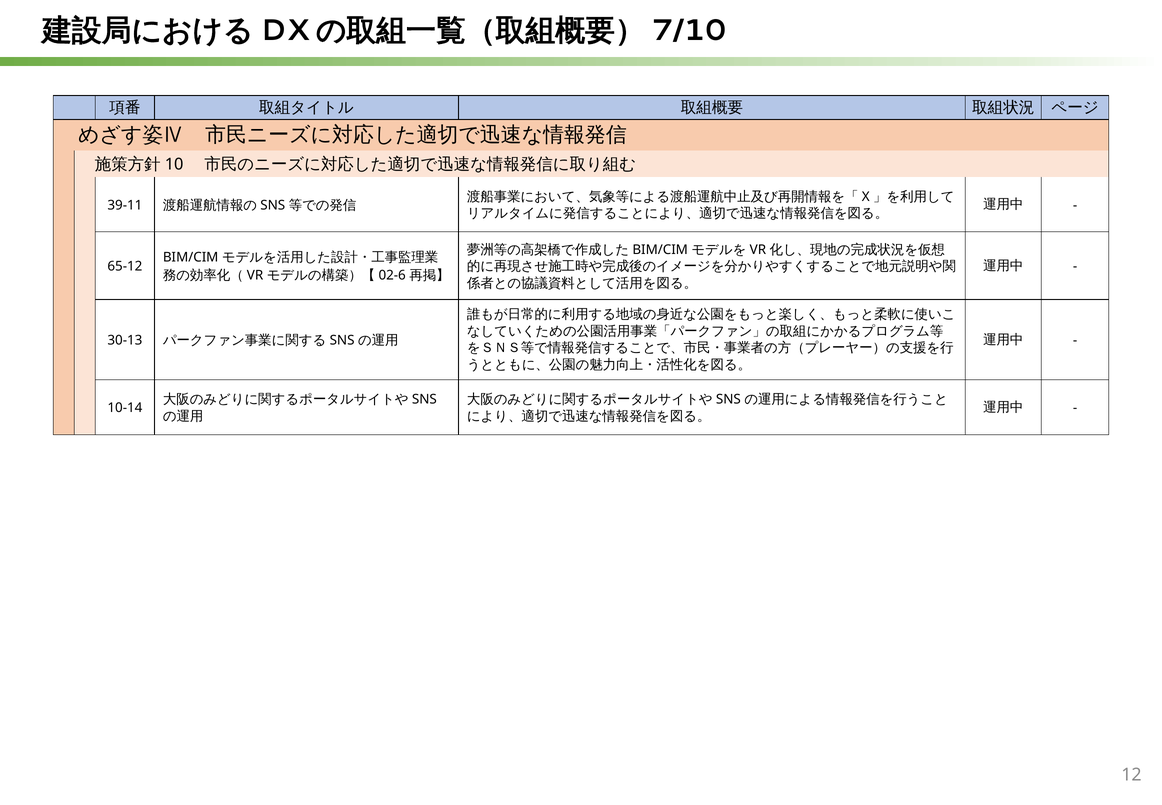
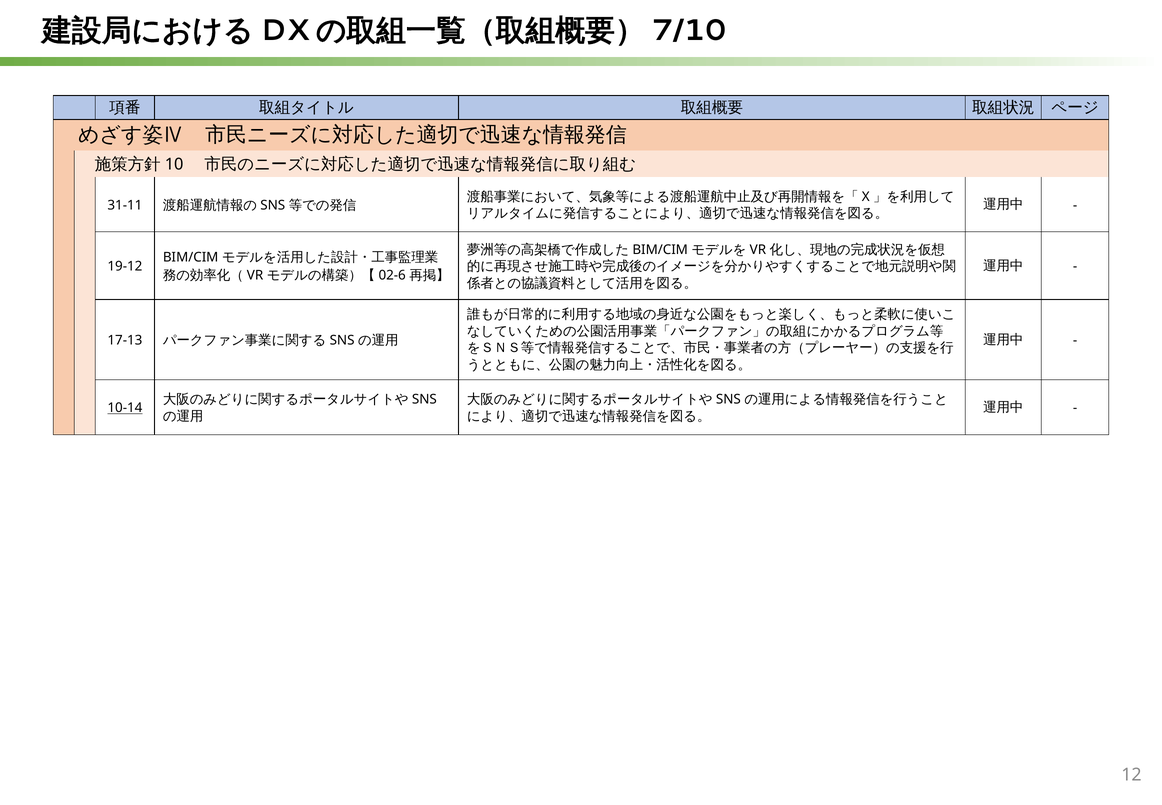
39-11: 39-11 -> 31-11
65-12: 65-12 -> 19-12
30-13: 30-13 -> 17-13
10-14 underline: none -> present
